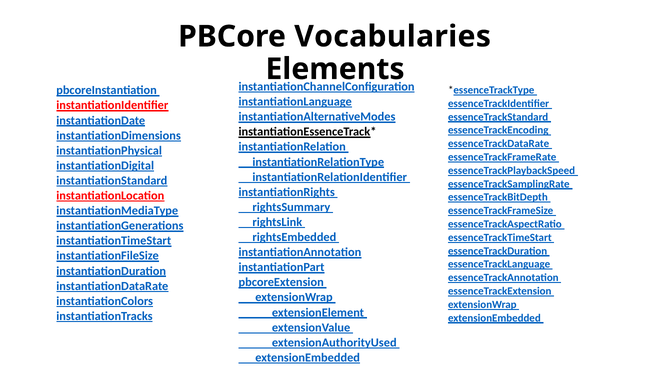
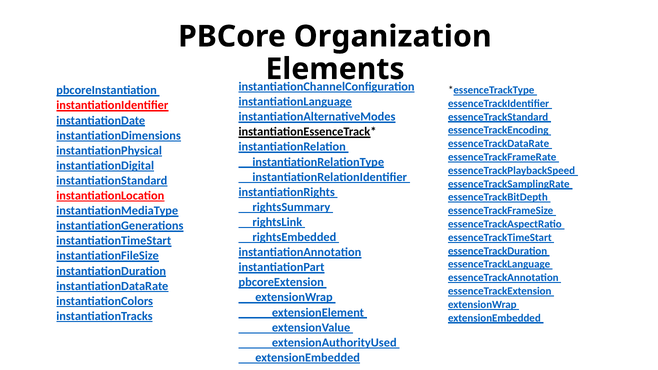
Vocabularies: Vocabularies -> Organization
